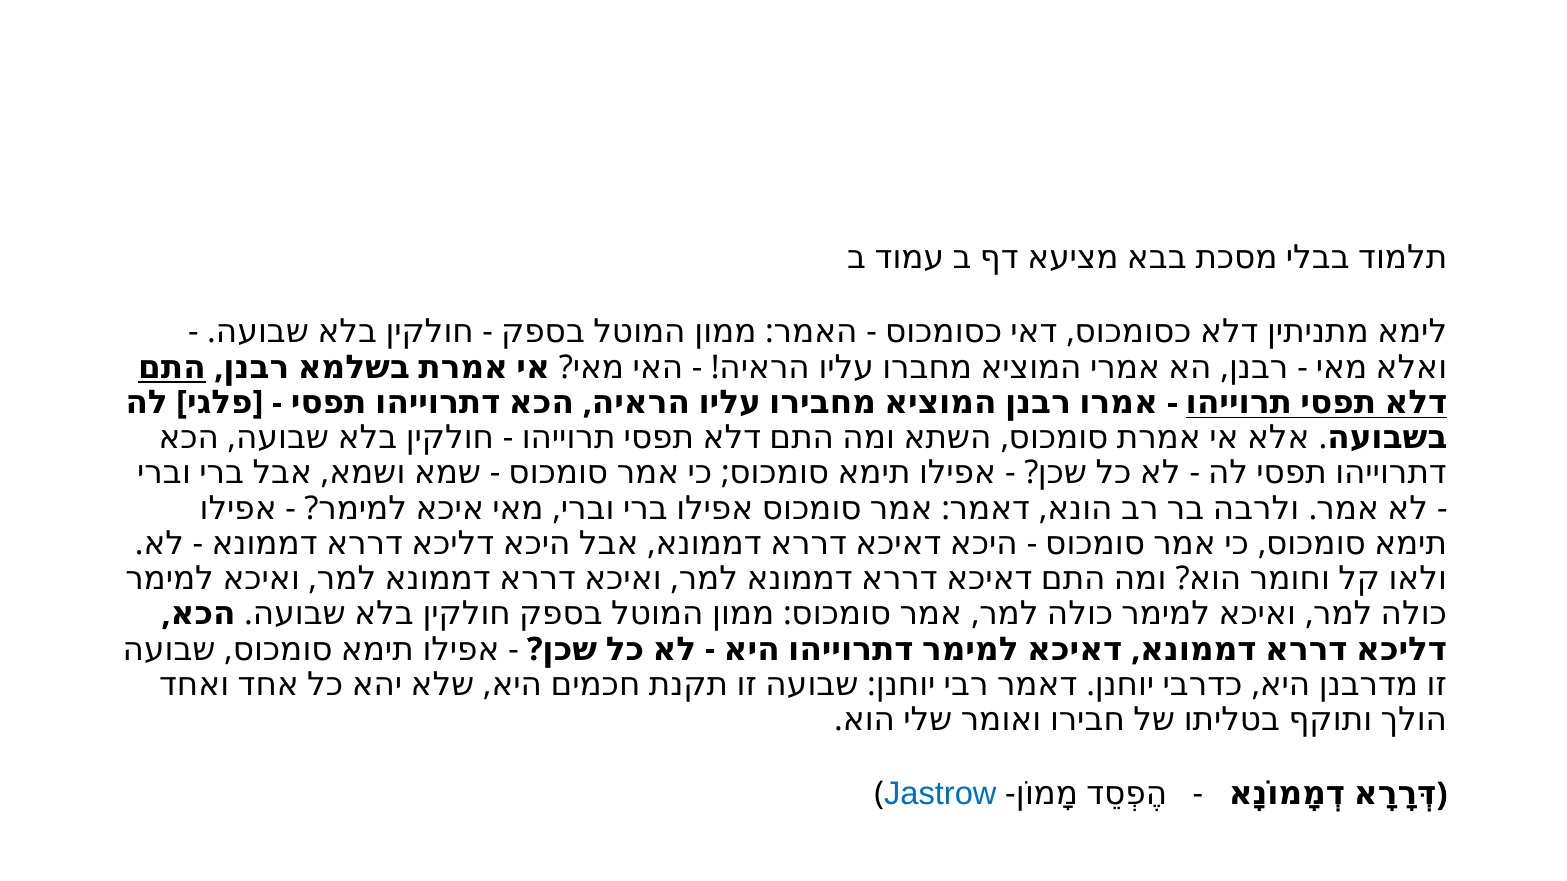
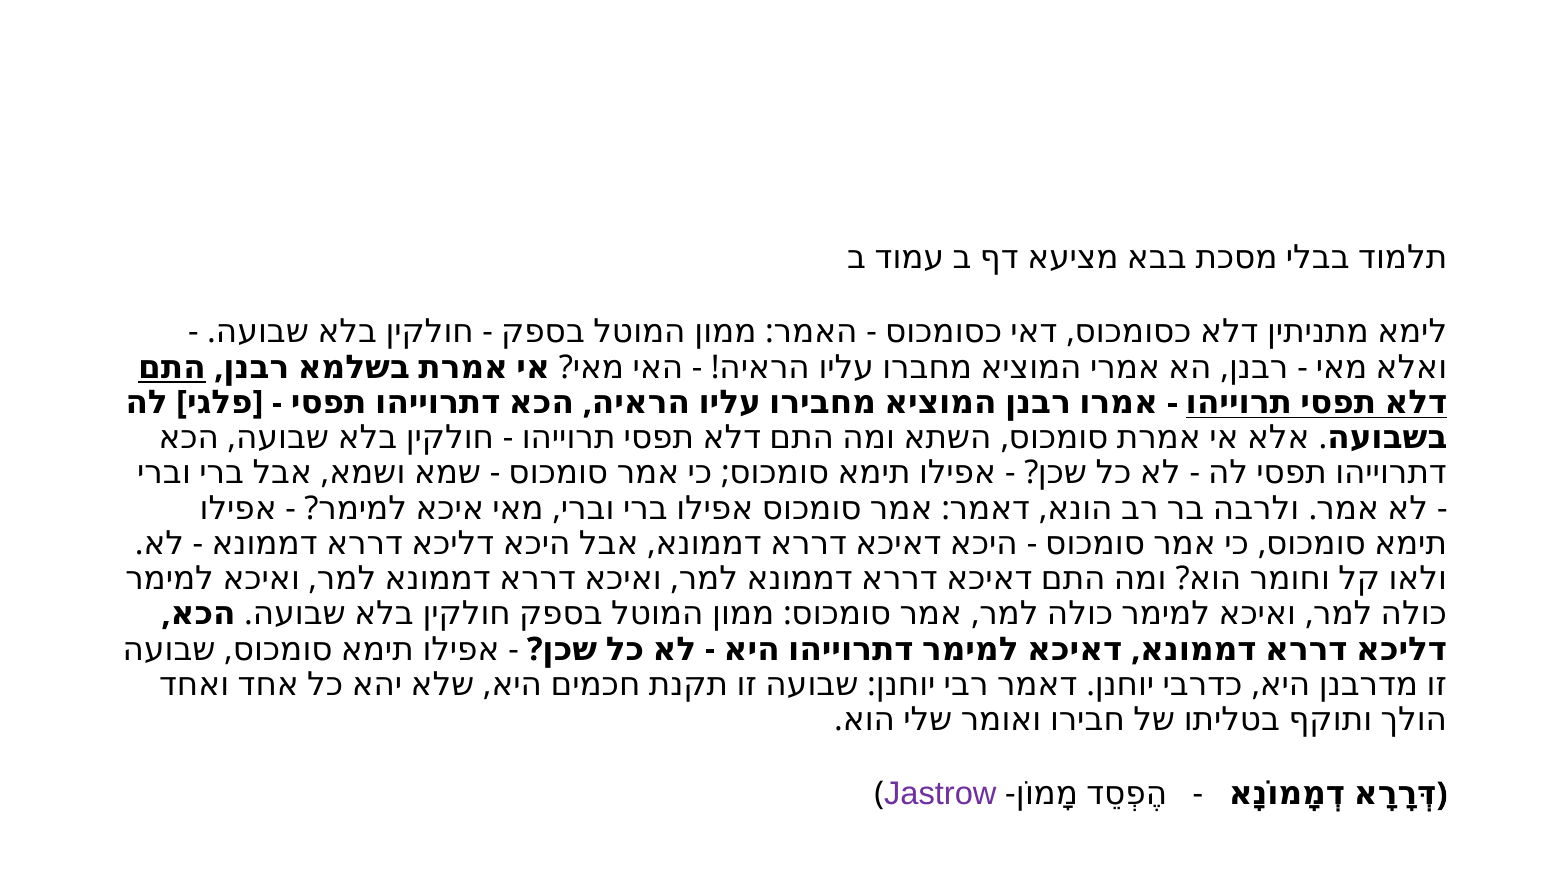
Jastrow colour: blue -> purple
